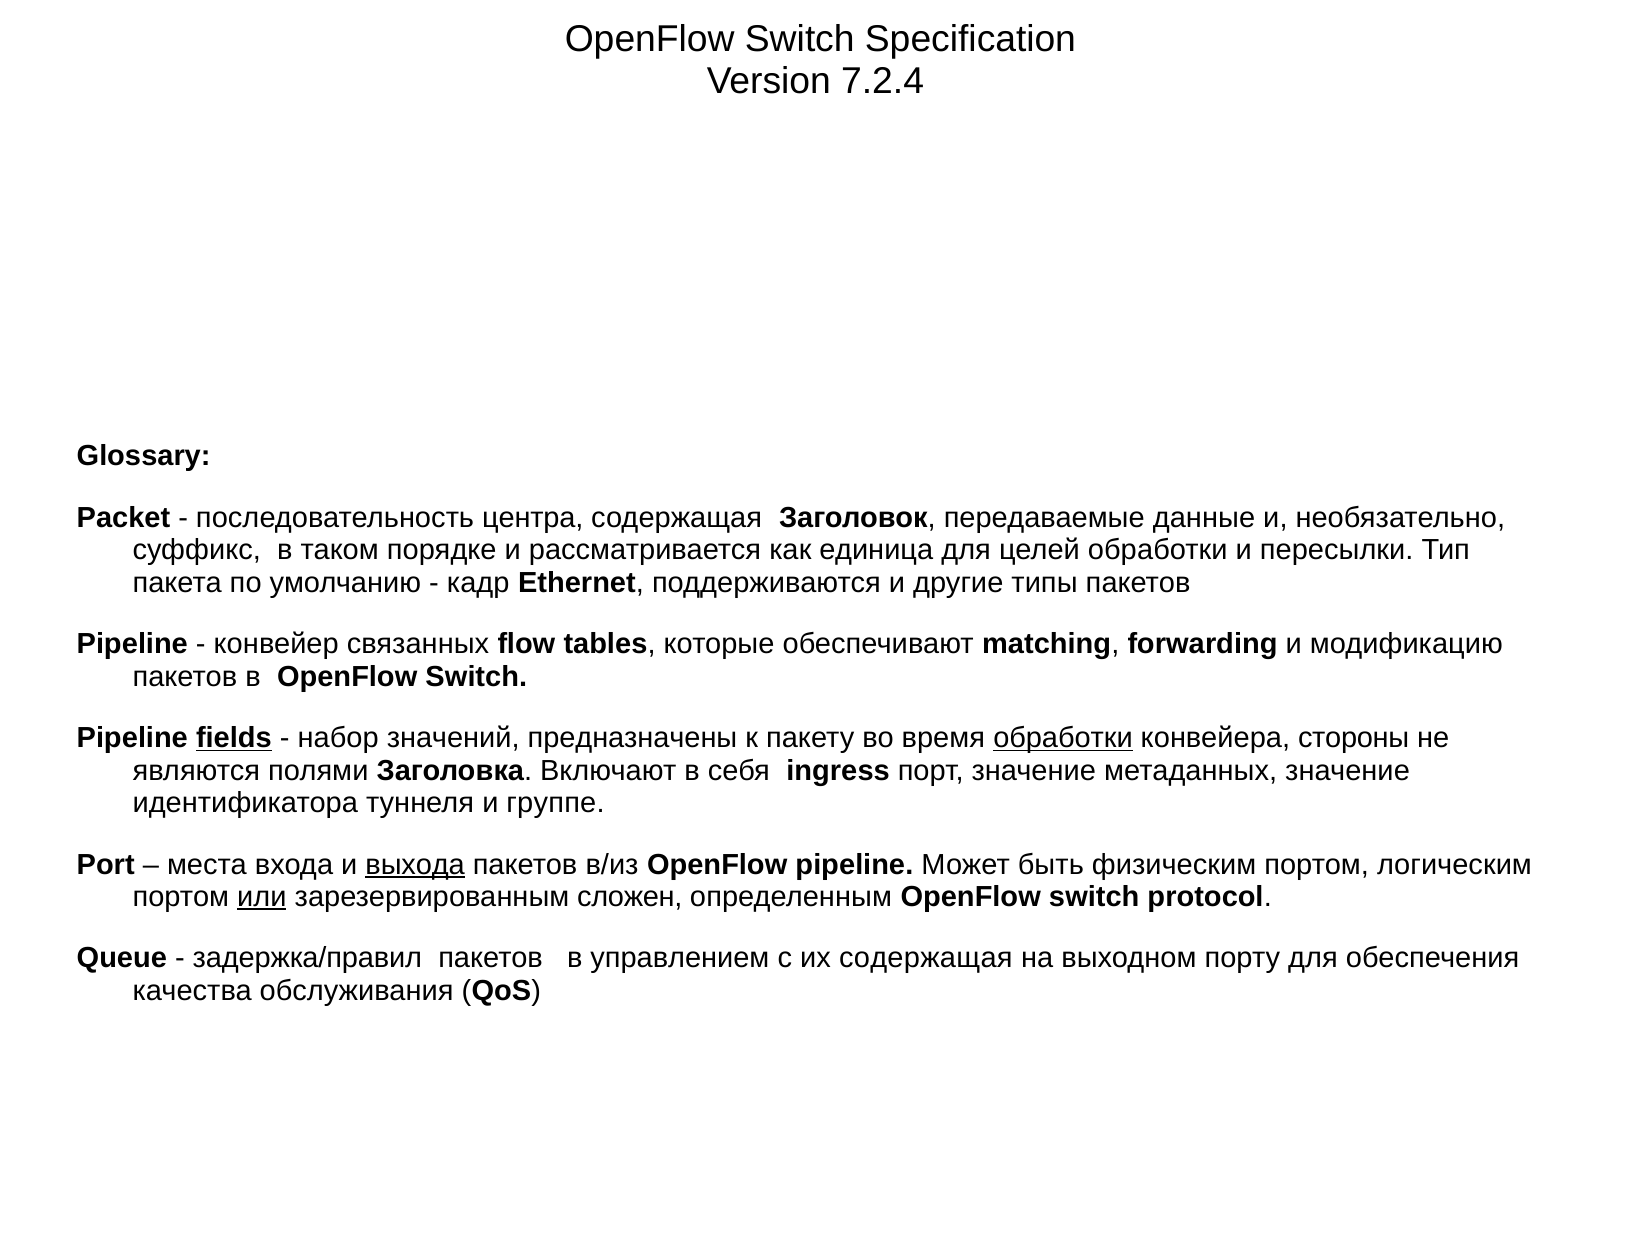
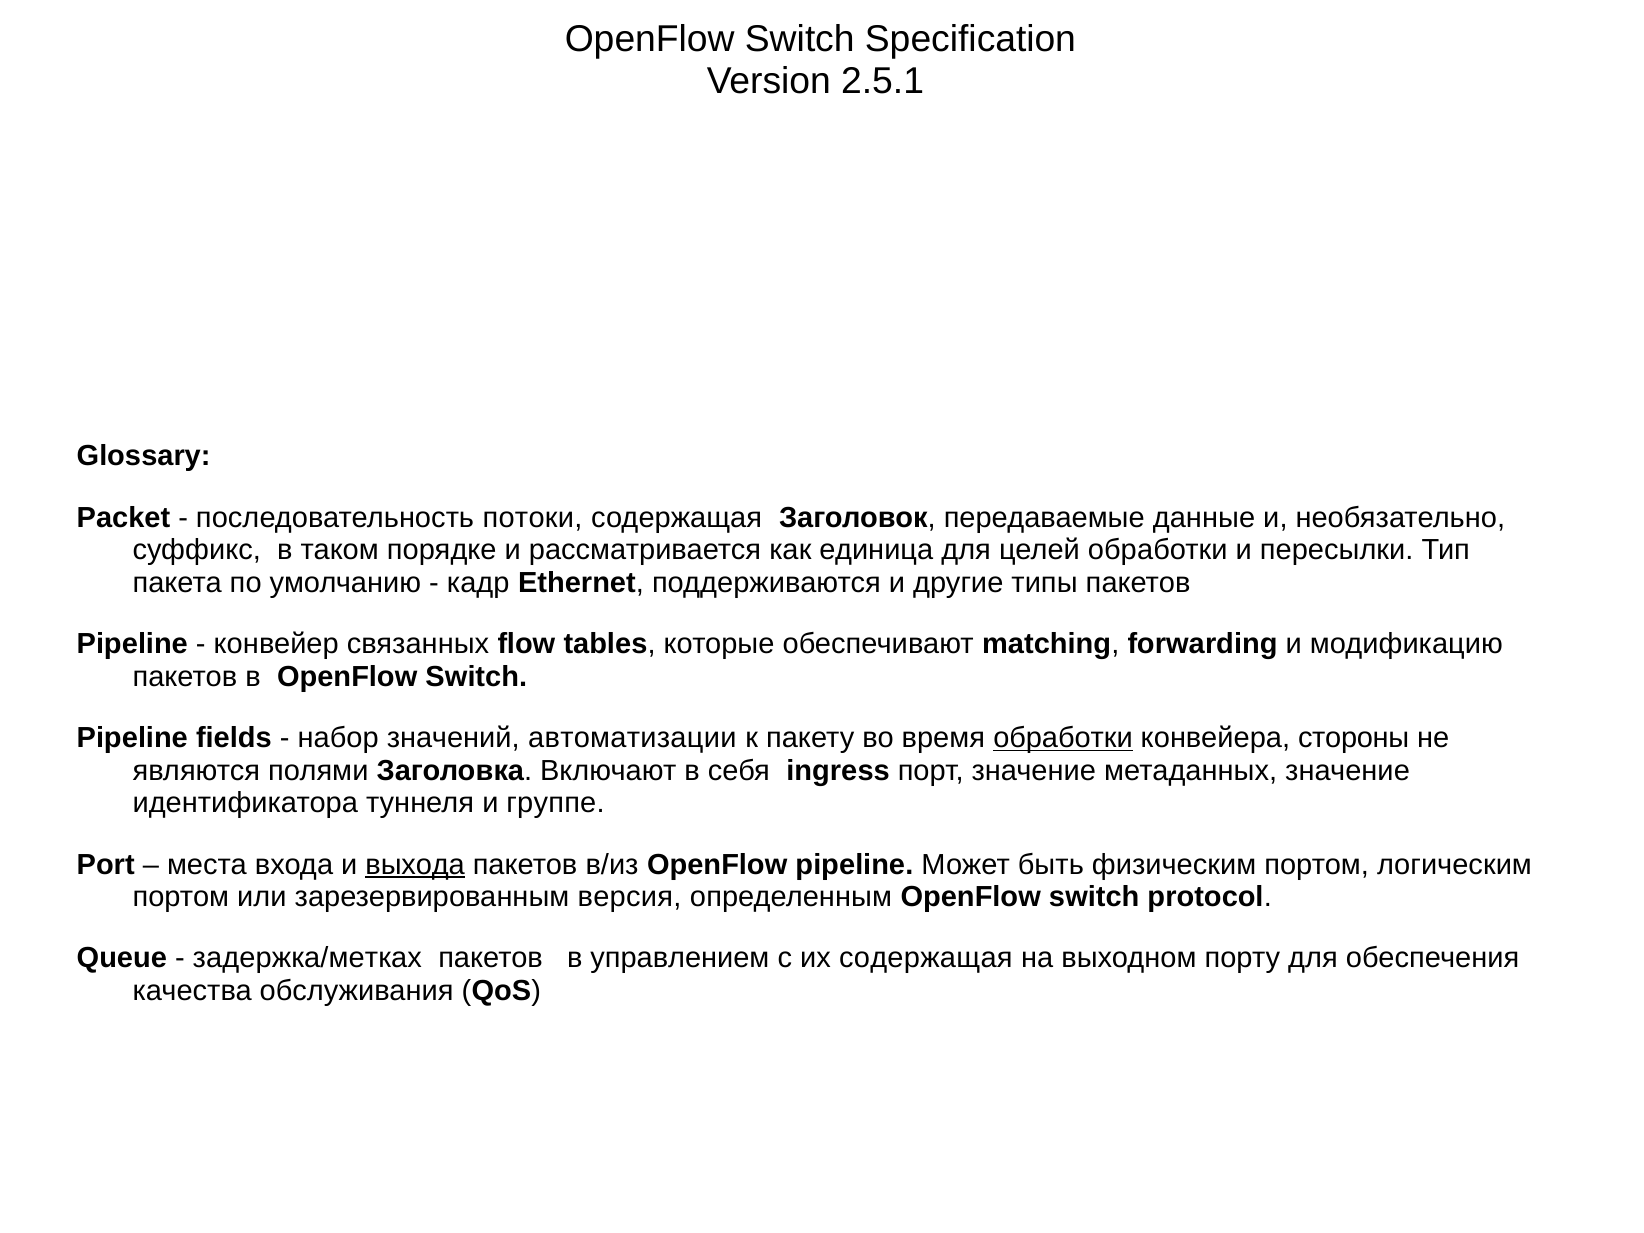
7.2.4: 7.2.4 -> 2.5.1
центра: центра -> потоки
fields underline: present -> none
предназначены: предназначены -> автоматизации
или underline: present -> none
сложен: сложен -> версия
задержка/правил: задержка/правил -> задержка/метках
